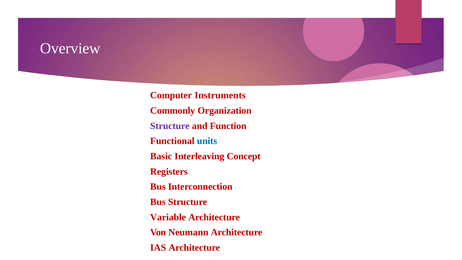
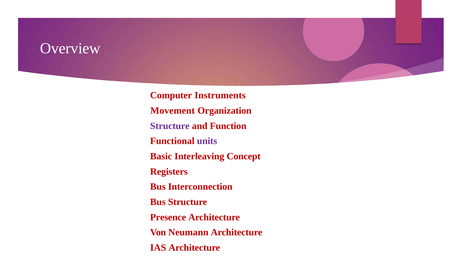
Commonly: Commonly -> Movement
units colour: blue -> purple
Variable: Variable -> Presence
